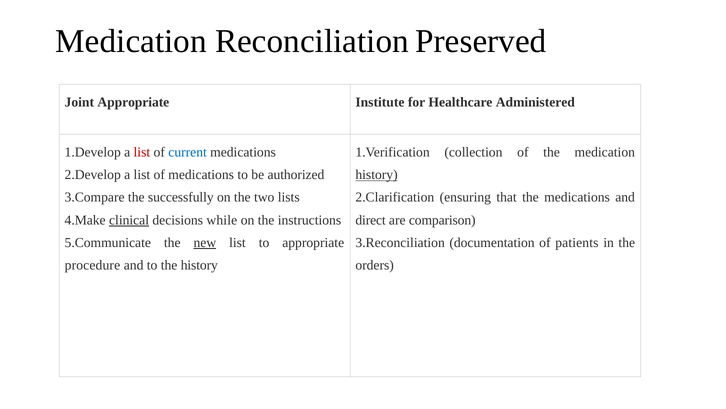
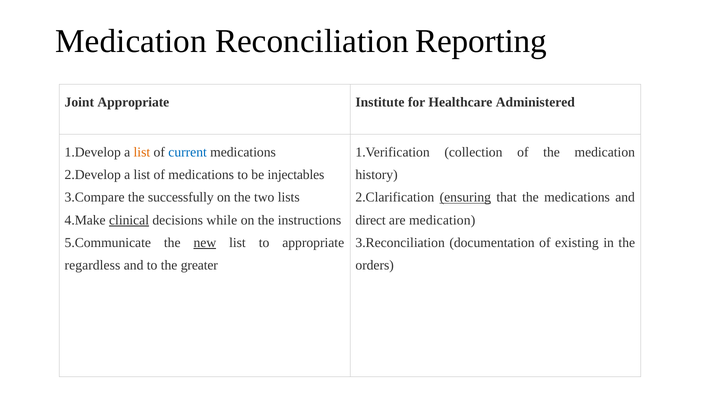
Preserved: Preserved -> Reporting
list at (142, 152) colour: red -> orange
authorized: authorized -> injectables
history at (377, 175) underline: present -> none
ensuring underline: none -> present
are comparison: comparison -> medication
patients: patients -> existing
procedure: procedure -> regardless
the history: history -> greater
